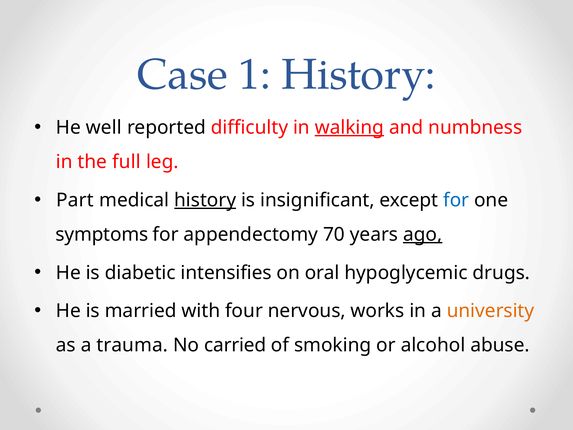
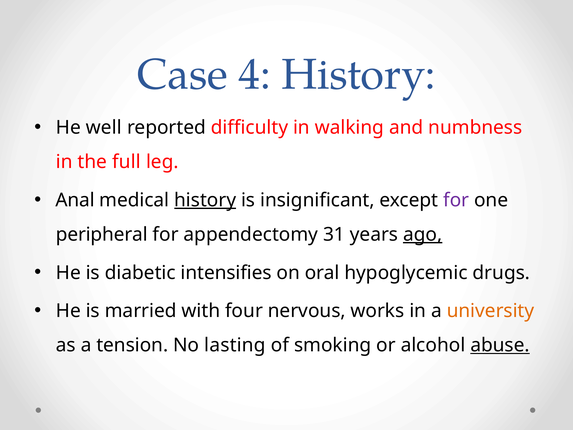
1: 1 -> 4
walking underline: present -> none
Part: Part -> Anal
for at (456, 200) colour: blue -> purple
symptoms: symptoms -> peripheral
70: 70 -> 31
trauma: trauma -> tension
carried: carried -> lasting
abuse underline: none -> present
